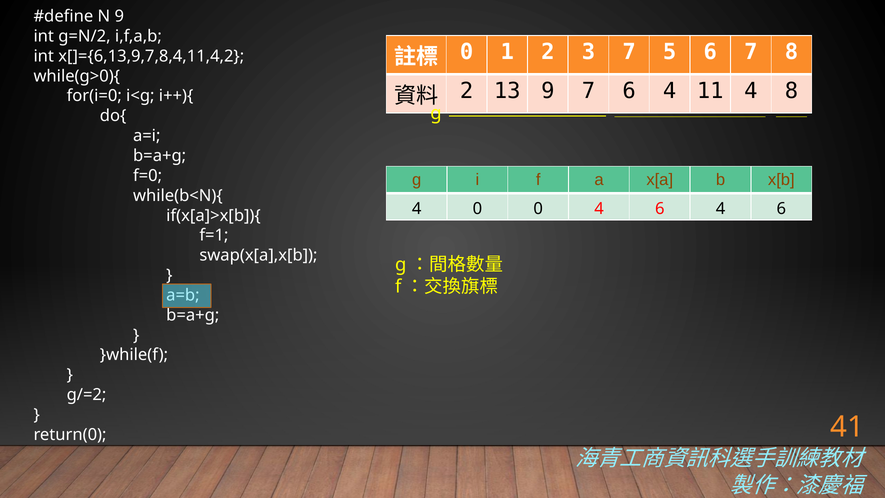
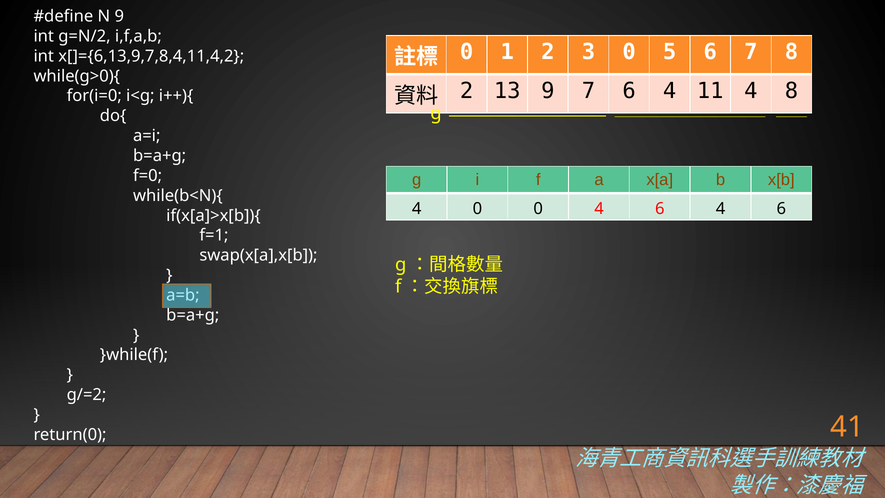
3 7: 7 -> 0
